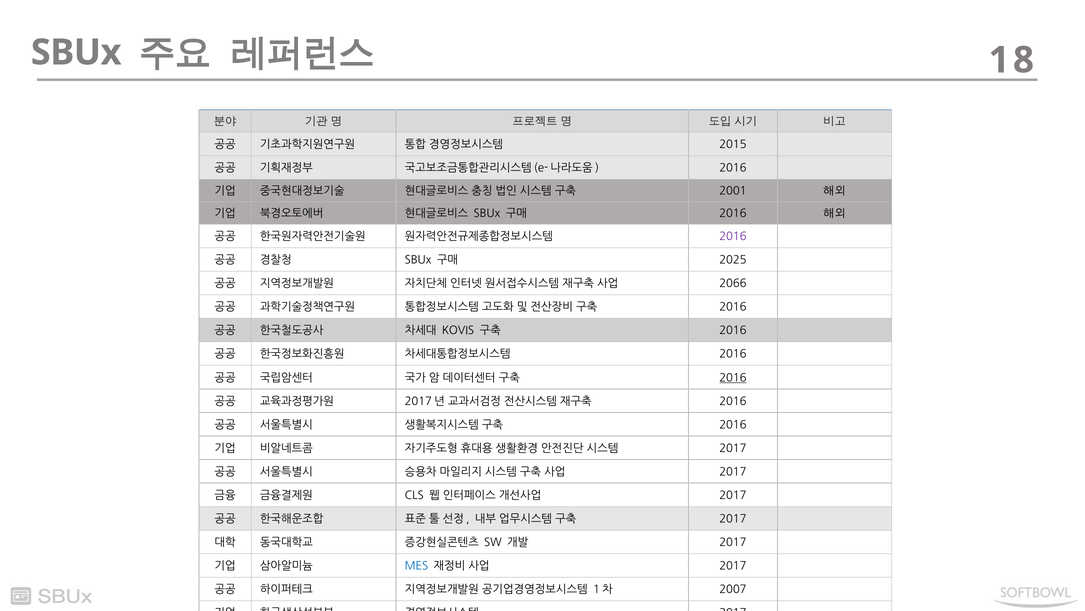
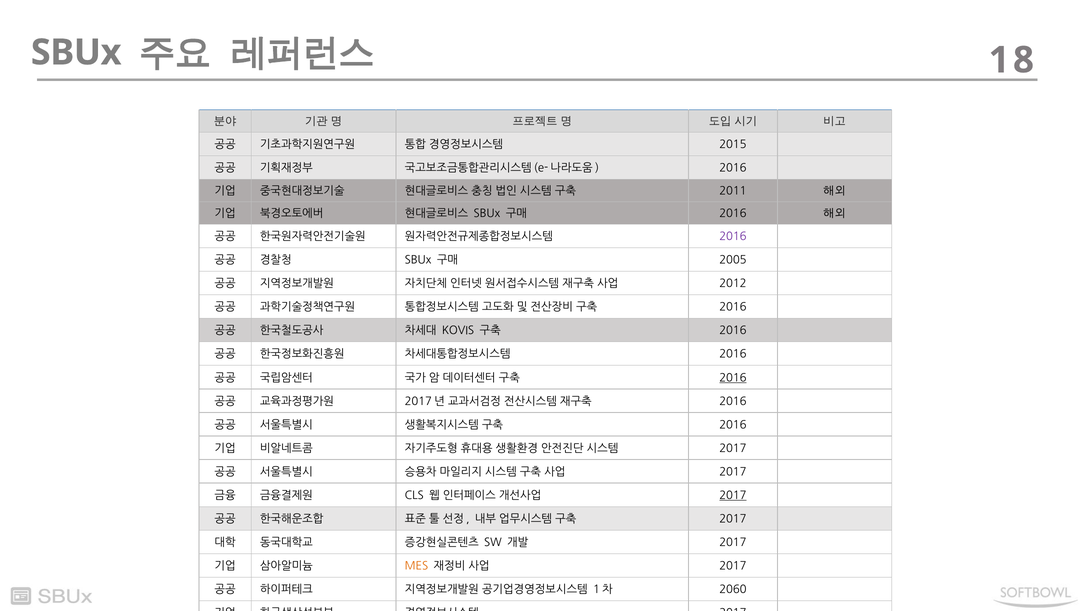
2001: 2001 -> 2011
2025: 2025 -> 2005
2066: 2066 -> 2012
2017 at (733, 495) underline: none -> present
MES colour: blue -> orange
2007: 2007 -> 2060
